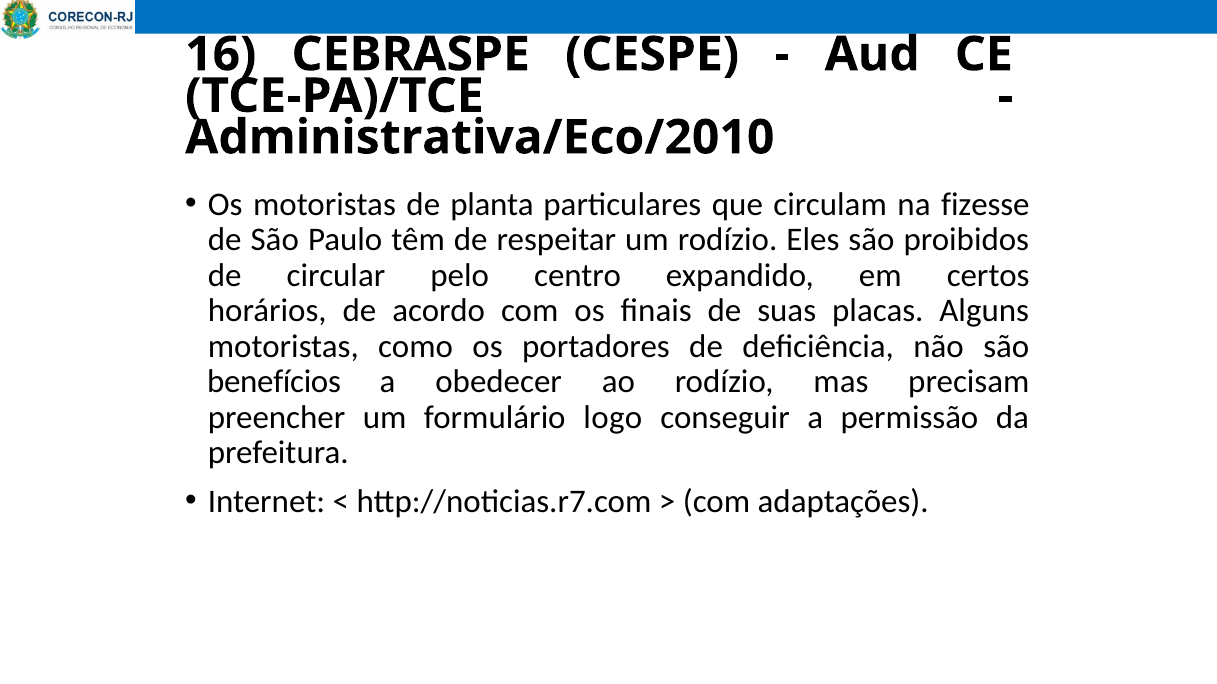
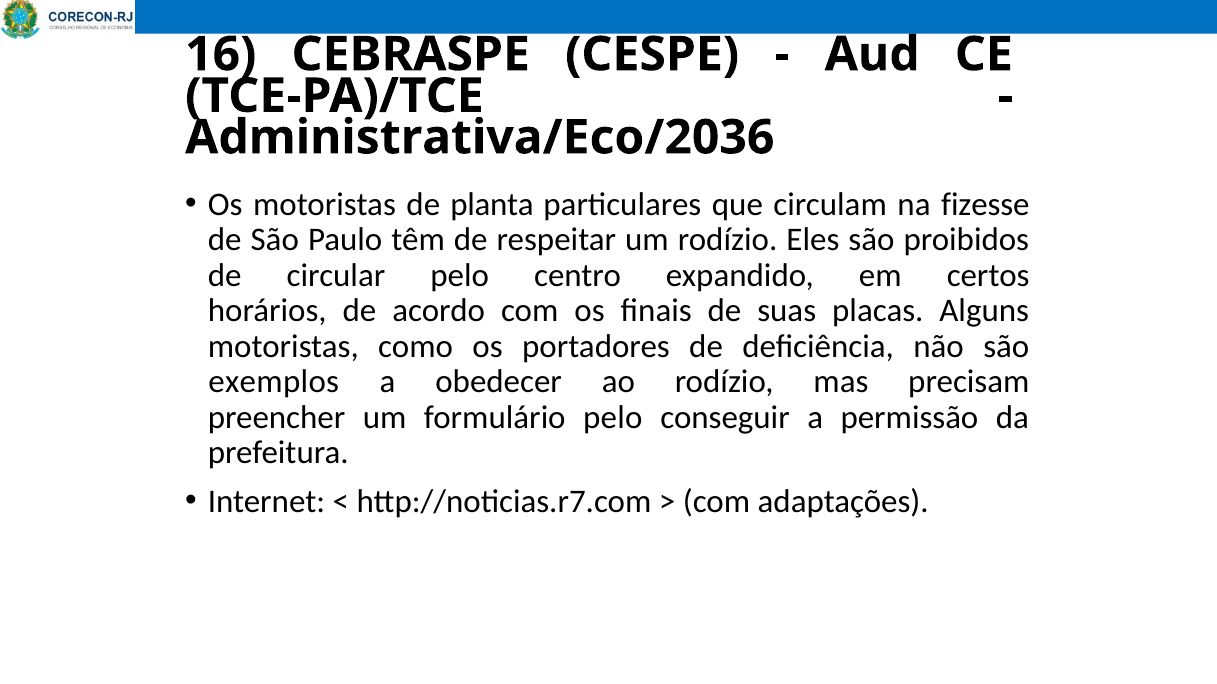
Administrativa/Eco/2010: Administrativa/Eco/2010 -> Administrativa/Eco/2036
benefícios: benefícios -> exemplos
formulário logo: logo -> pelo
